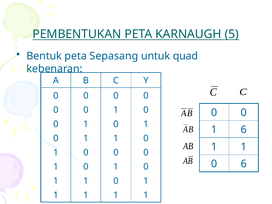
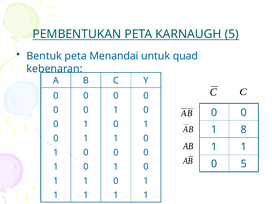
Sepasang: Sepasang -> Menandai
1 6: 6 -> 8
0 6: 6 -> 5
